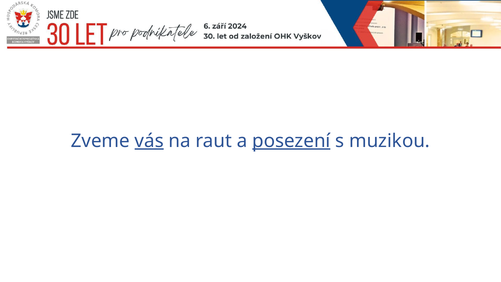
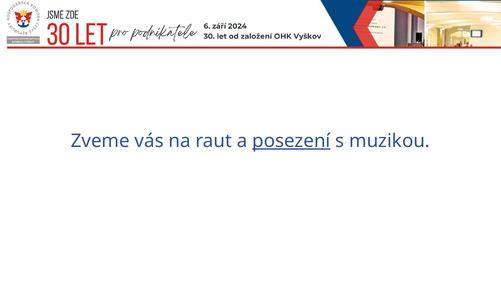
vás underline: present -> none
